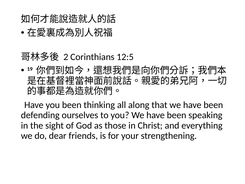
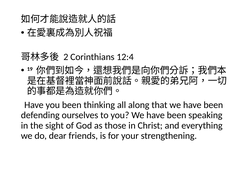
12:5: 12:5 -> 12:4
